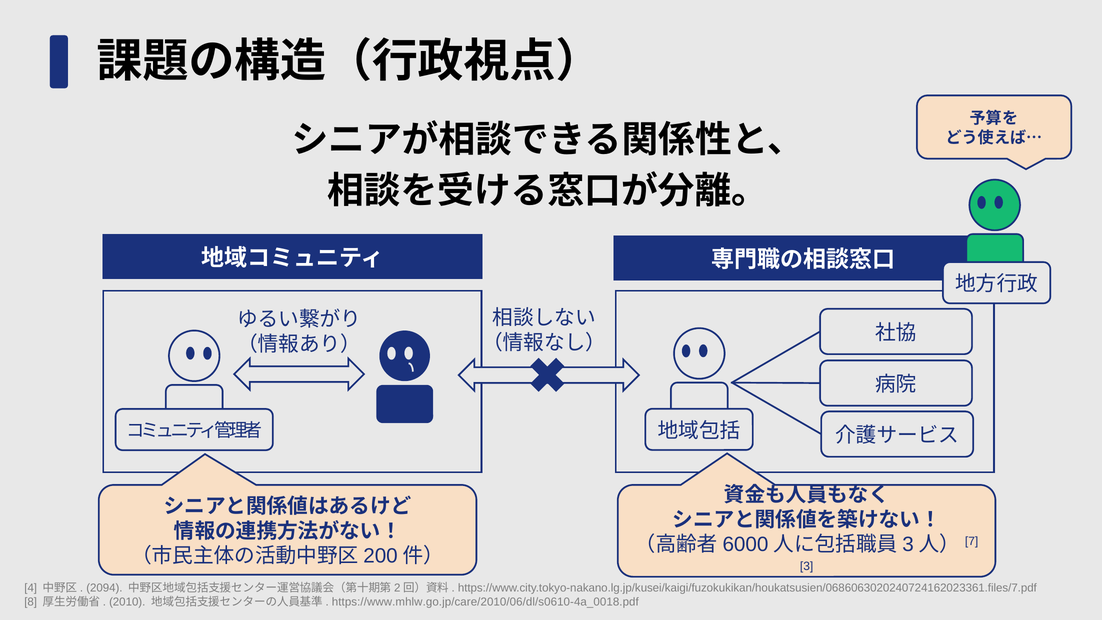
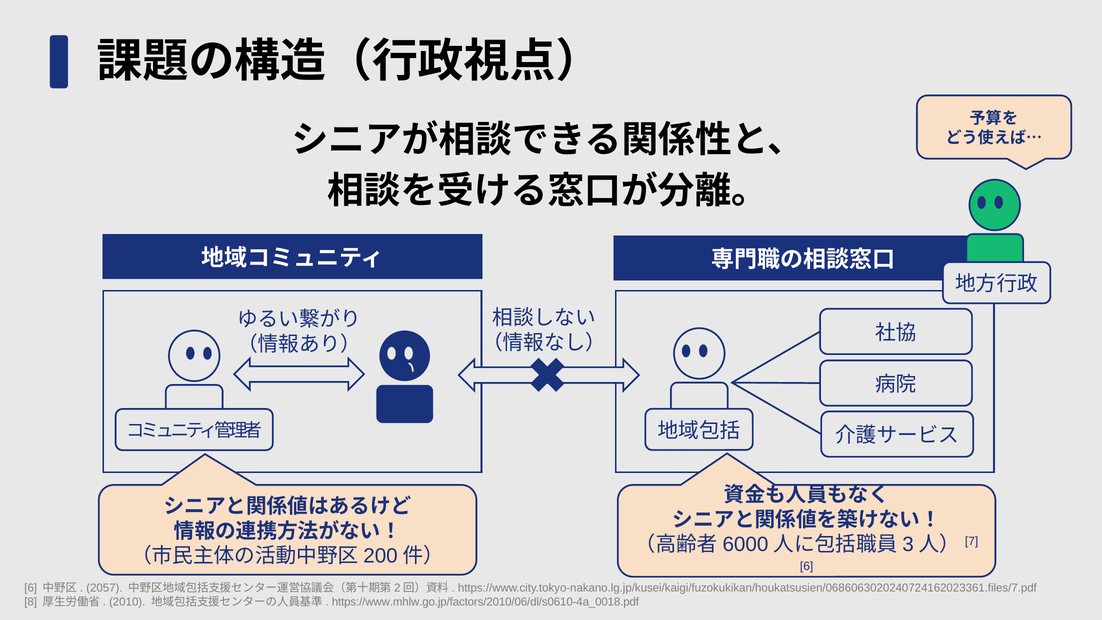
3 at (807, 566): 3 -> 6
4 at (31, 588): 4 -> 6
2094: 2094 -> 2057
https://www.mhlw.go.jp/care/2010/06/dl/s0610-4a_0018.pdf: https://www.mhlw.go.jp/care/2010/06/dl/s0610-4a_0018.pdf -> https://www.mhlw.go.jp/factors/2010/06/dl/s0610-4a_0018.pdf
